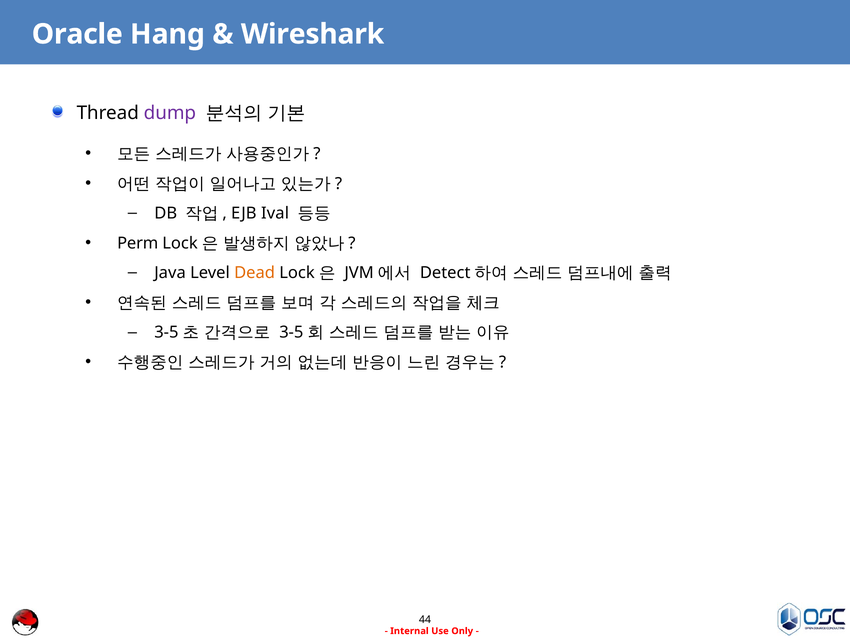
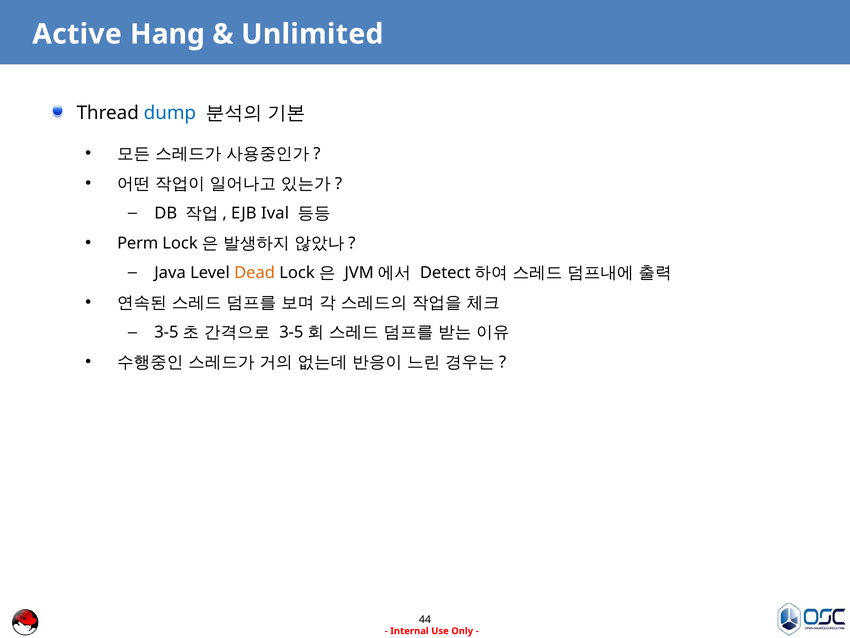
Oracle: Oracle -> Active
Wireshark: Wireshark -> Unlimited
dump colour: purple -> blue
